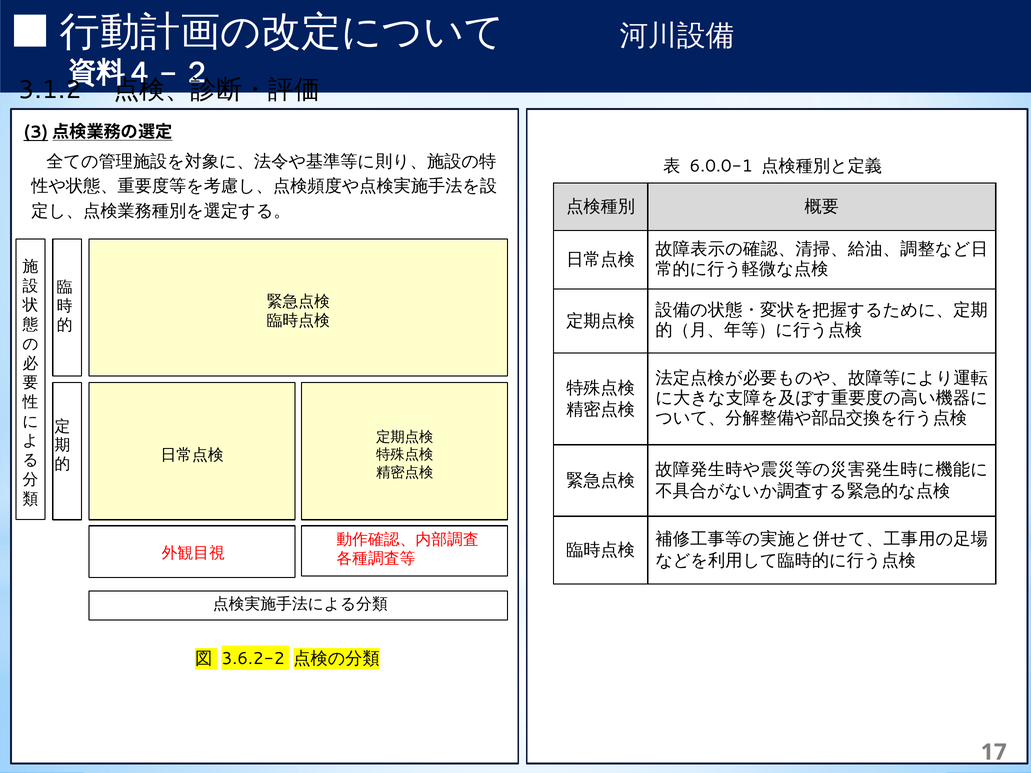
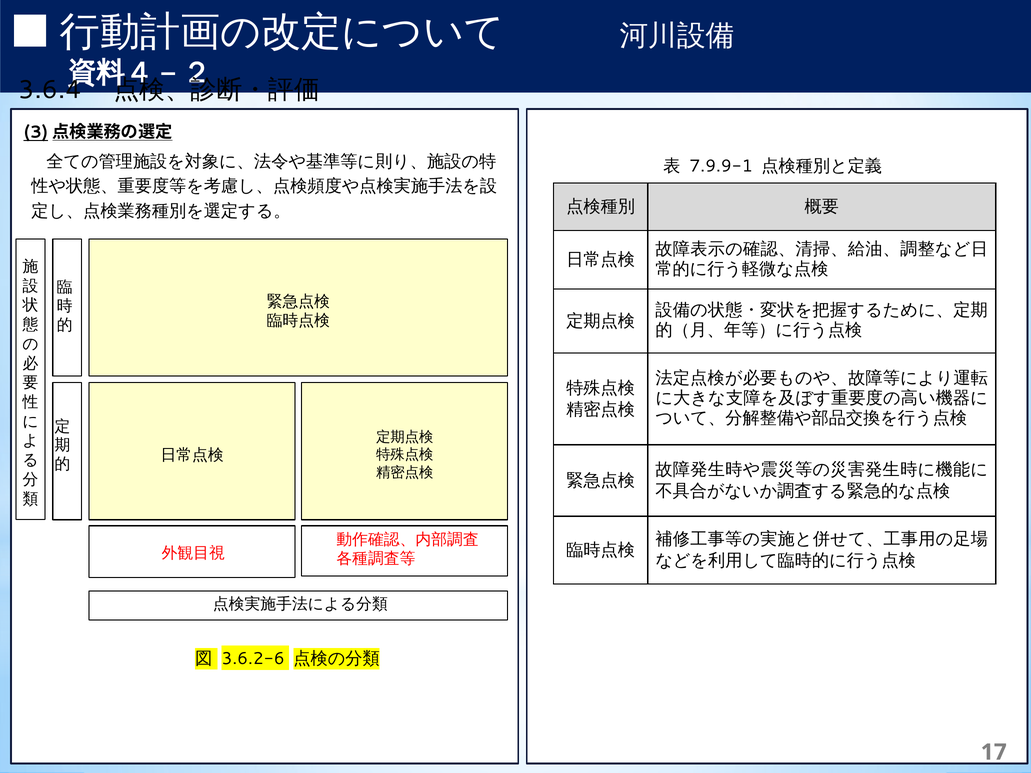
3.1.2: 3.1.2 -> 3.6.4
6.0.0-1: 6.0.0-1 -> 7.9.9-1
3.6.2-2: 3.6.2-2 -> 3.6.2-6
